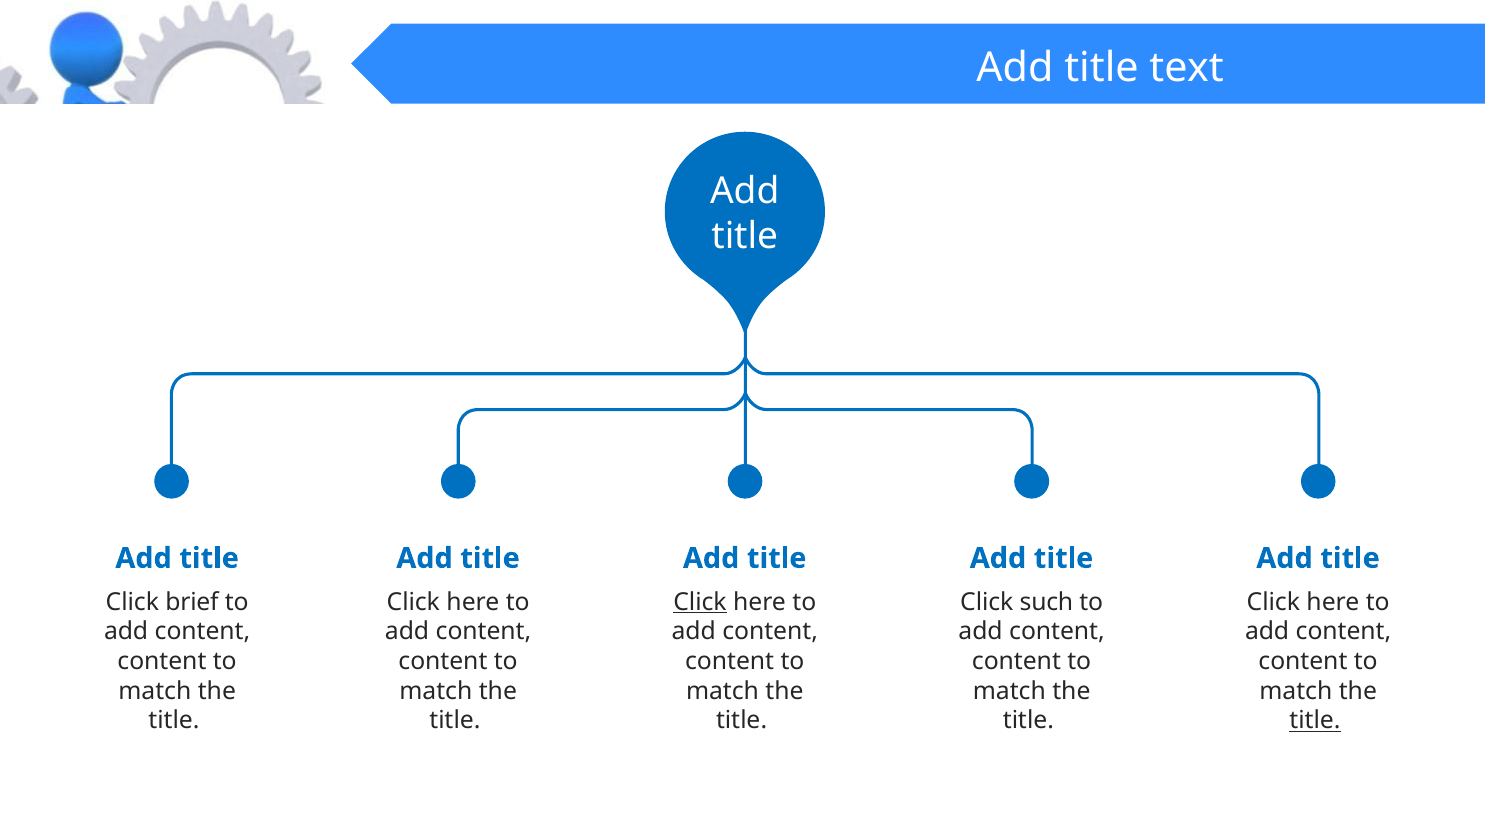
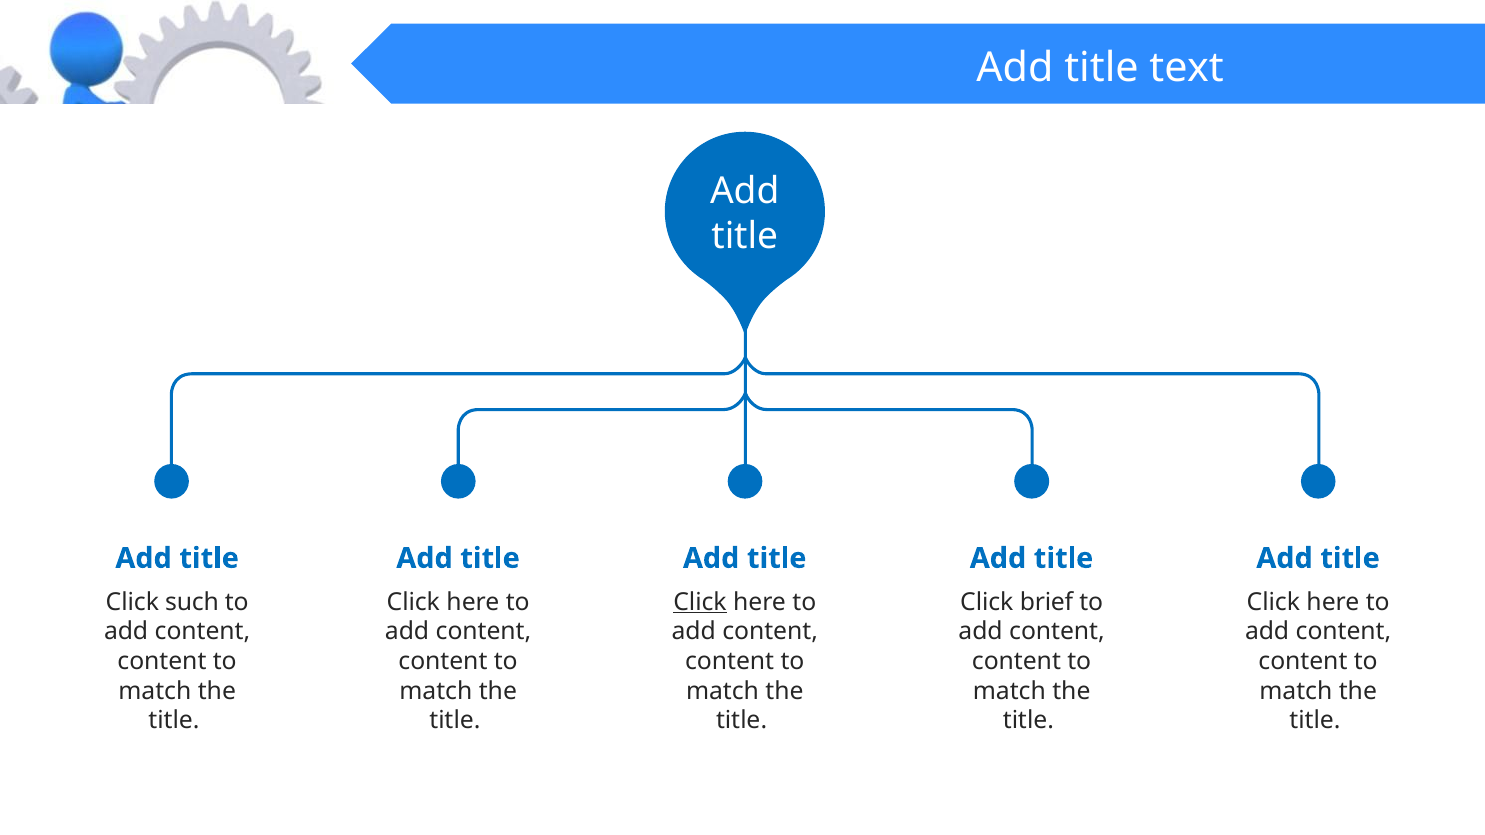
brief: brief -> such
such: such -> brief
title at (1315, 721) underline: present -> none
